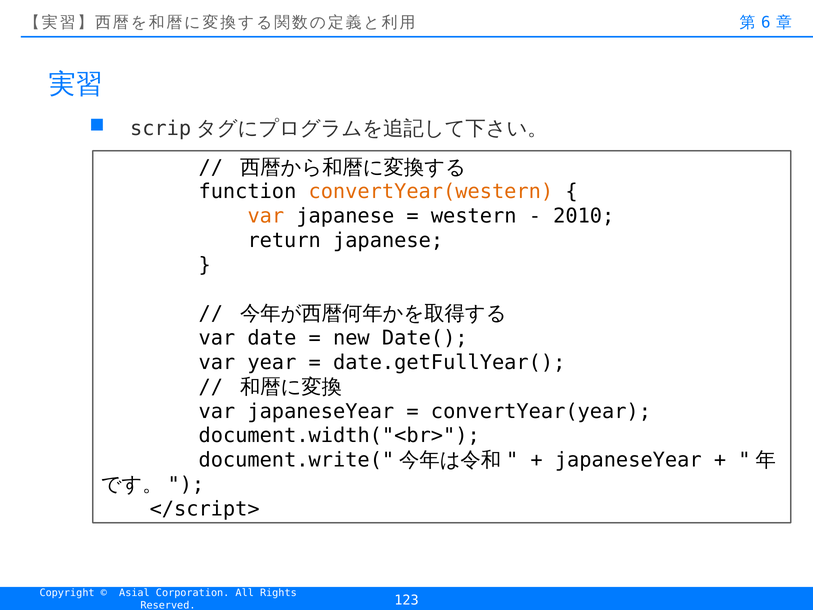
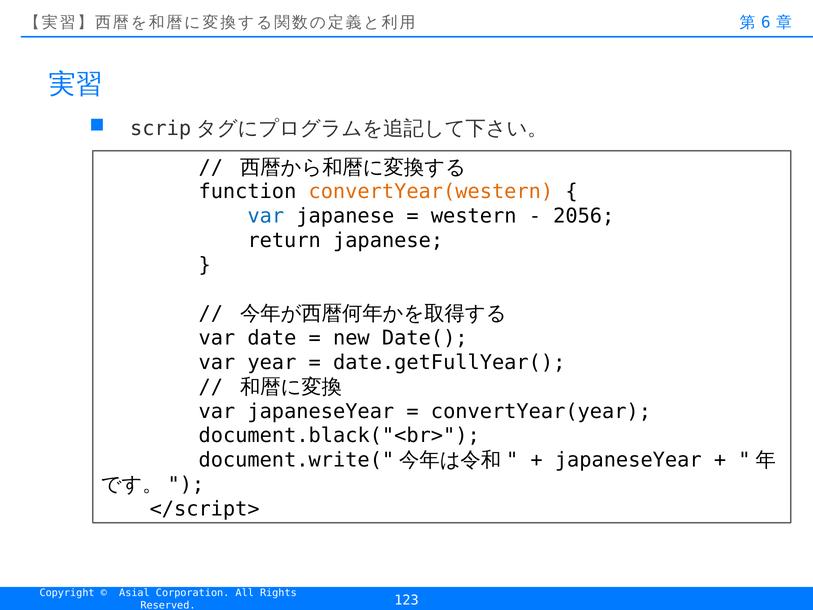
var at (266, 216) colour: orange -> blue
2010: 2010 -> 2056
document.width("<br>: document.width("<br> -> document.black("<br>
